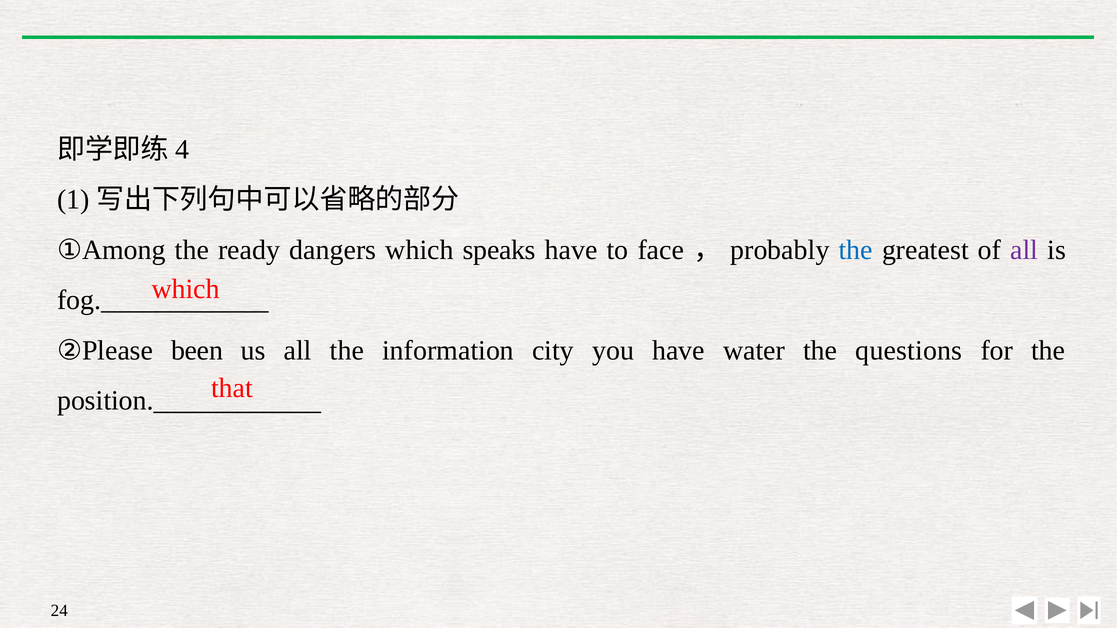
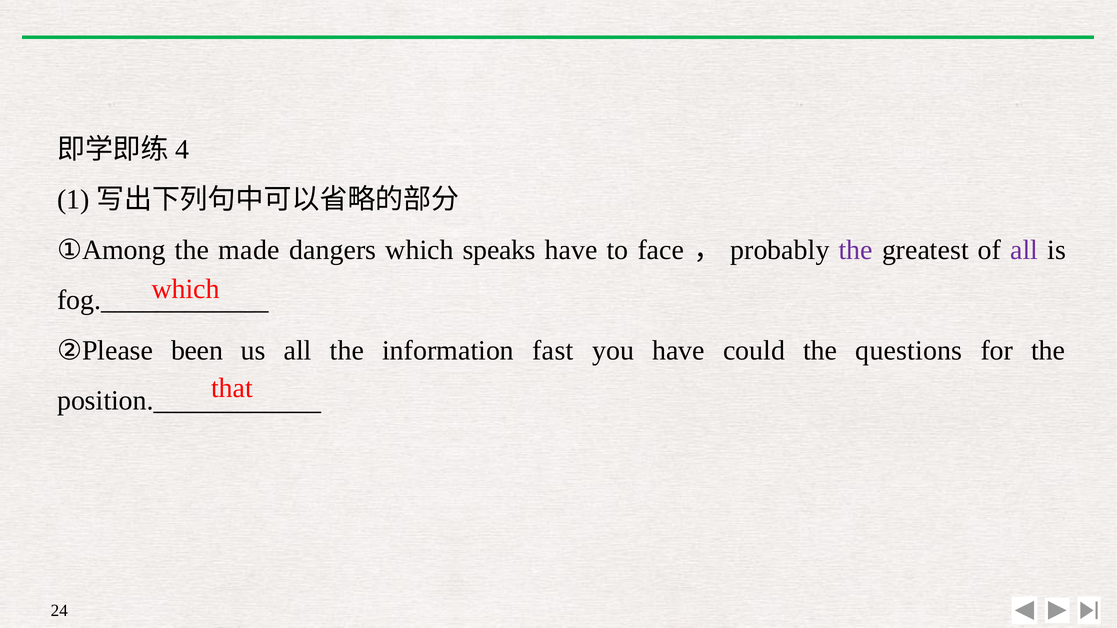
ready: ready -> made
the at (856, 250) colour: blue -> purple
city: city -> fast
water: water -> could
